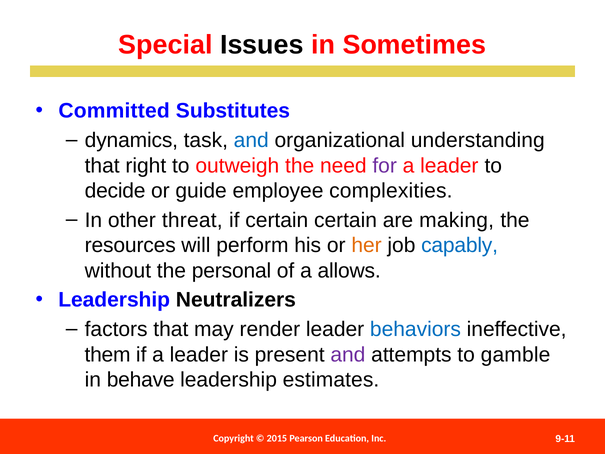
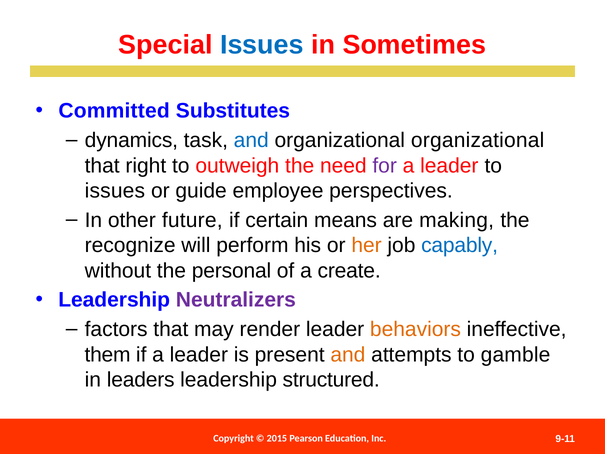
Issues at (262, 45) colour: black -> blue
organizational understanding: understanding -> organizational
decide at (115, 191): decide -> issues
complexities: complexities -> perspectives
threat: threat -> future
certain certain: certain -> means
resources: resources -> recognize
allows: allows -> create
Neutralizers colour: black -> purple
behaviors colour: blue -> orange
and at (348, 354) colour: purple -> orange
behave: behave -> leaders
estimates: estimates -> structured
